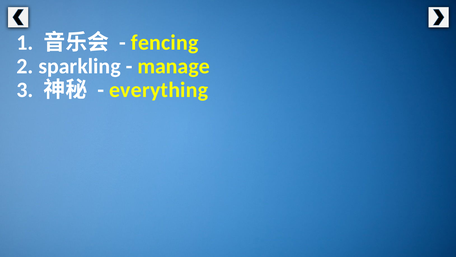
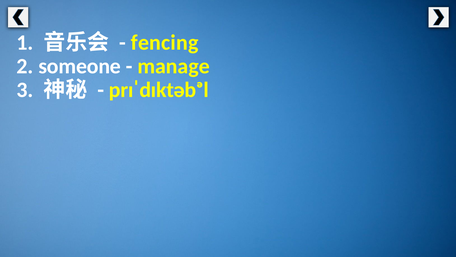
sparkling: sparkling -> someone
everything: everything -> prɪˈdɪktəbᵊl
